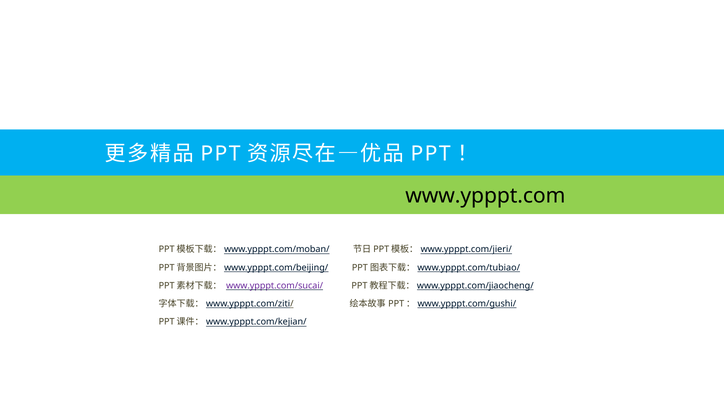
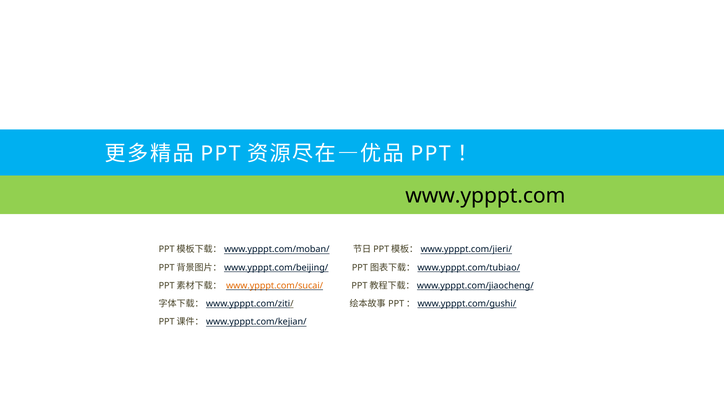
www.ypppt.com/sucai/ colour: purple -> orange
